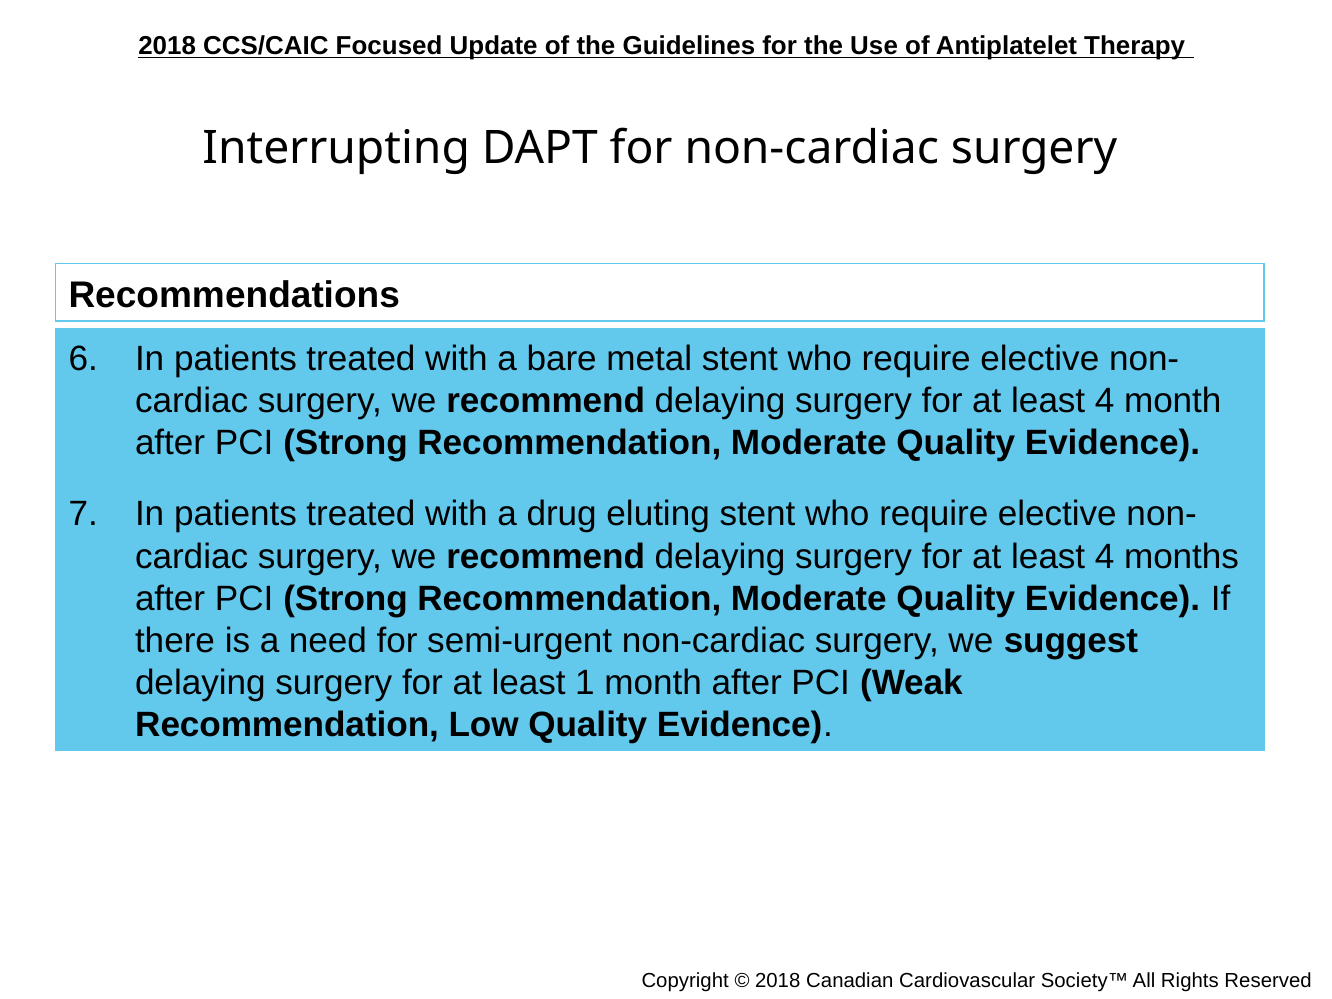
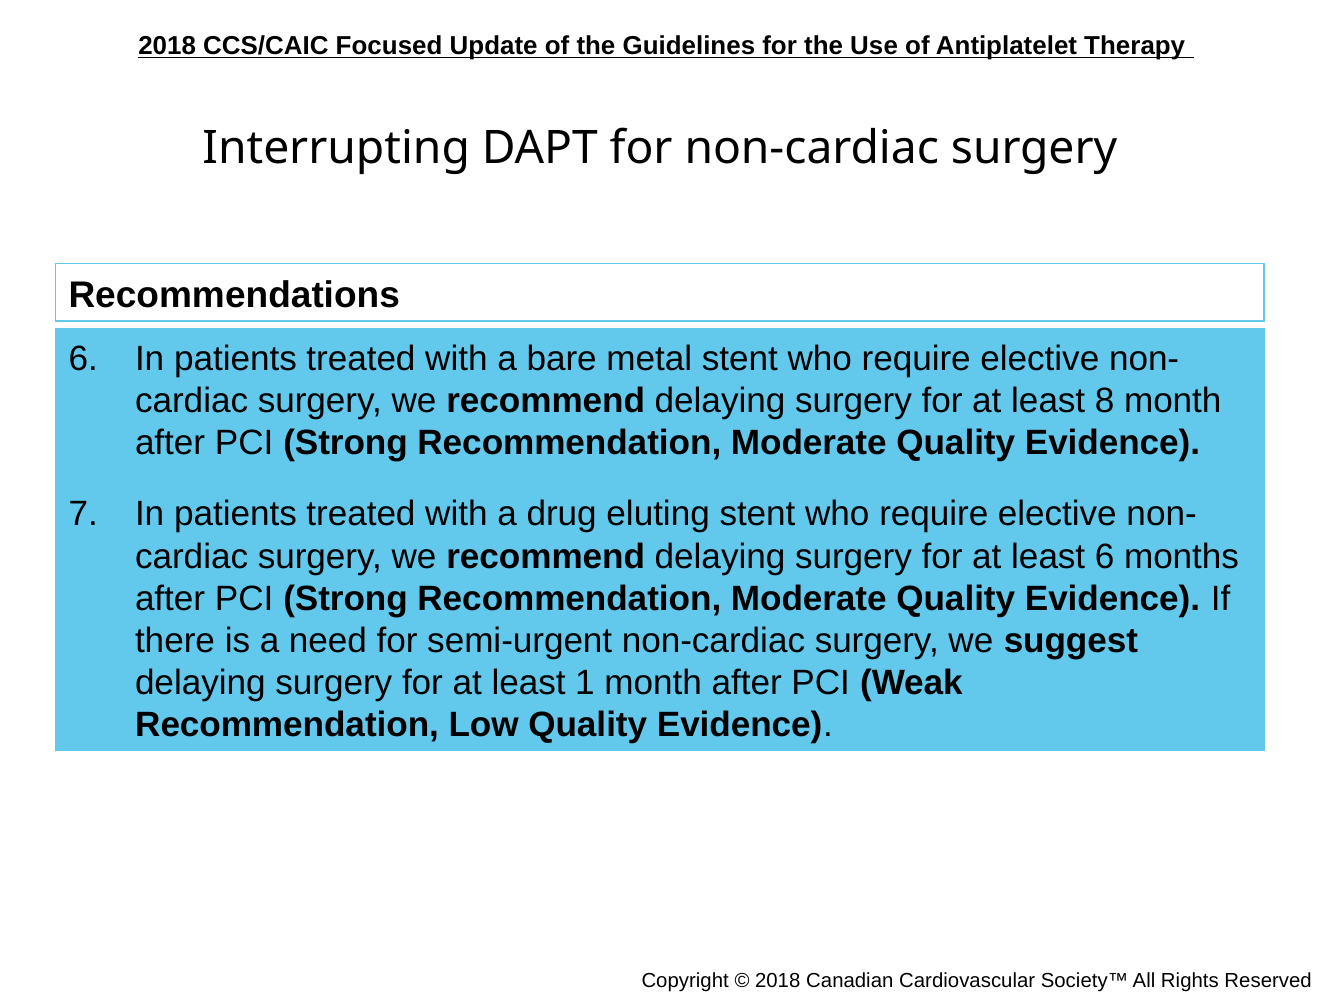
4 at (1105, 401): 4 -> 8
4 at (1105, 557): 4 -> 6
